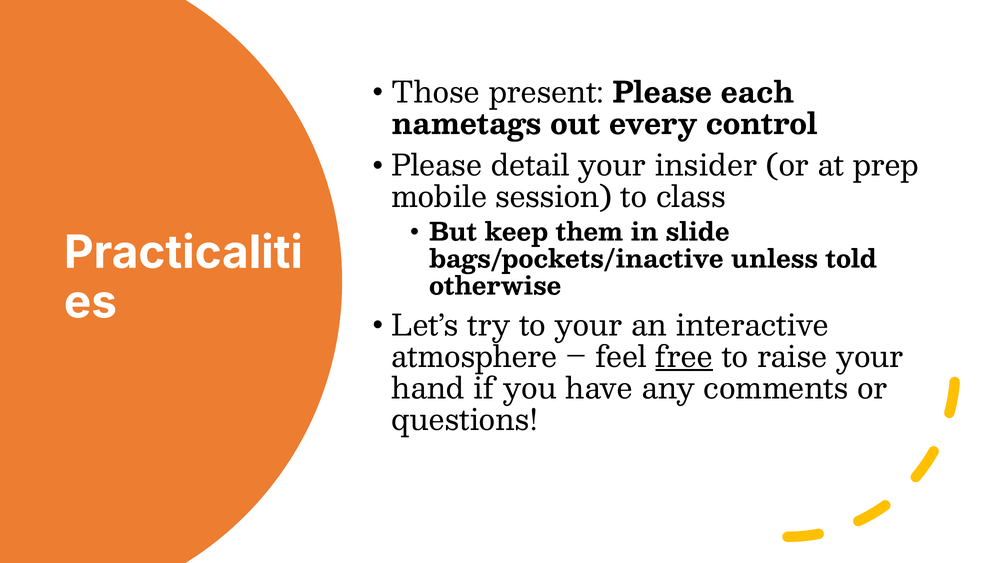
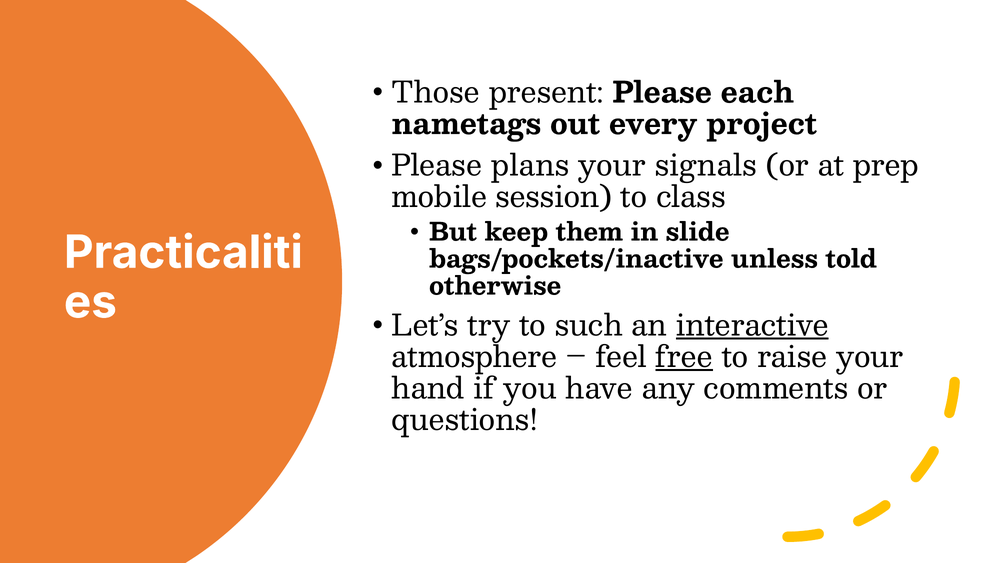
control: control -> project
detail: detail -> plans
insider: insider -> signals
to your: your -> such
interactive underline: none -> present
